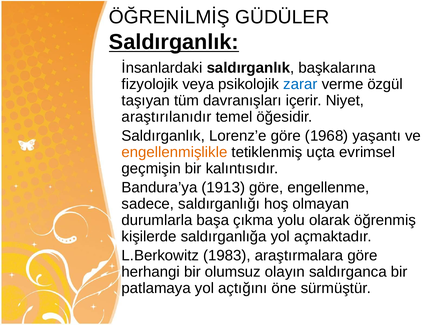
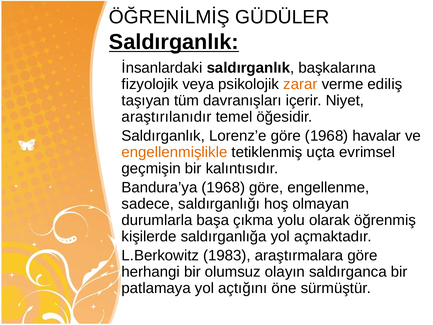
zarar colour: blue -> orange
özgül: özgül -> ediliş
yaşantı: yaşantı -> havalar
Bandura’ya 1913: 1913 -> 1968
